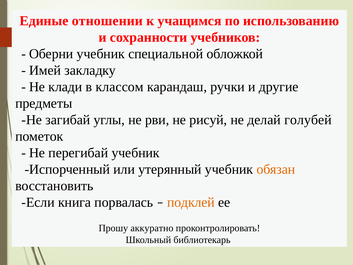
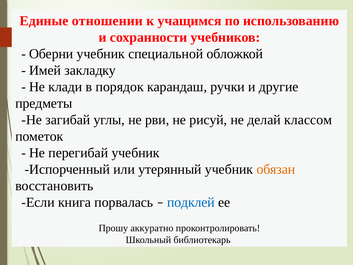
классом: классом -> порядок
голубей: голубей -> классом
подклей colour: orange -> blue
